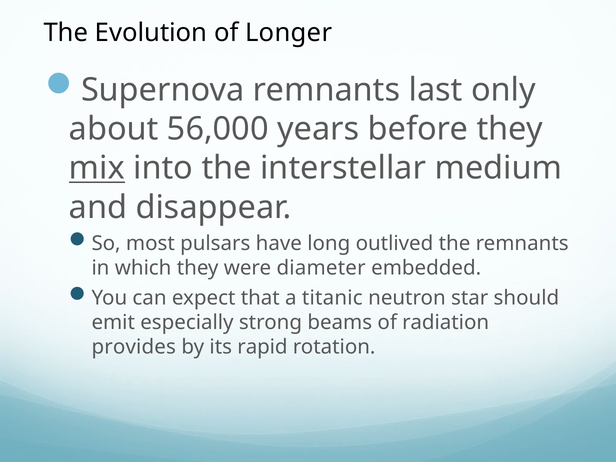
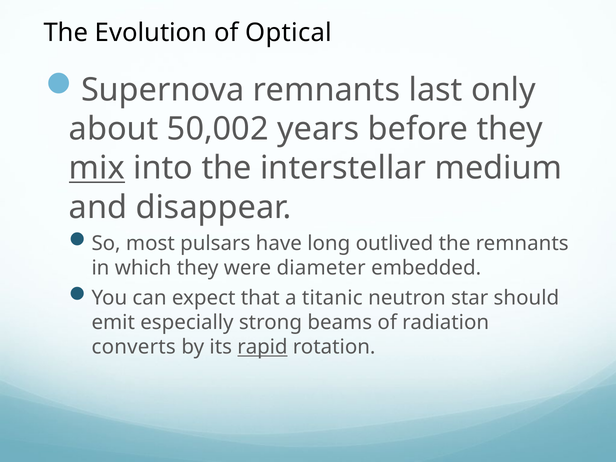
Longer: Longer -> Optical
56,000: 56,000 -> 50,002
provides: provides -> converts
rapid underline: none -> present
